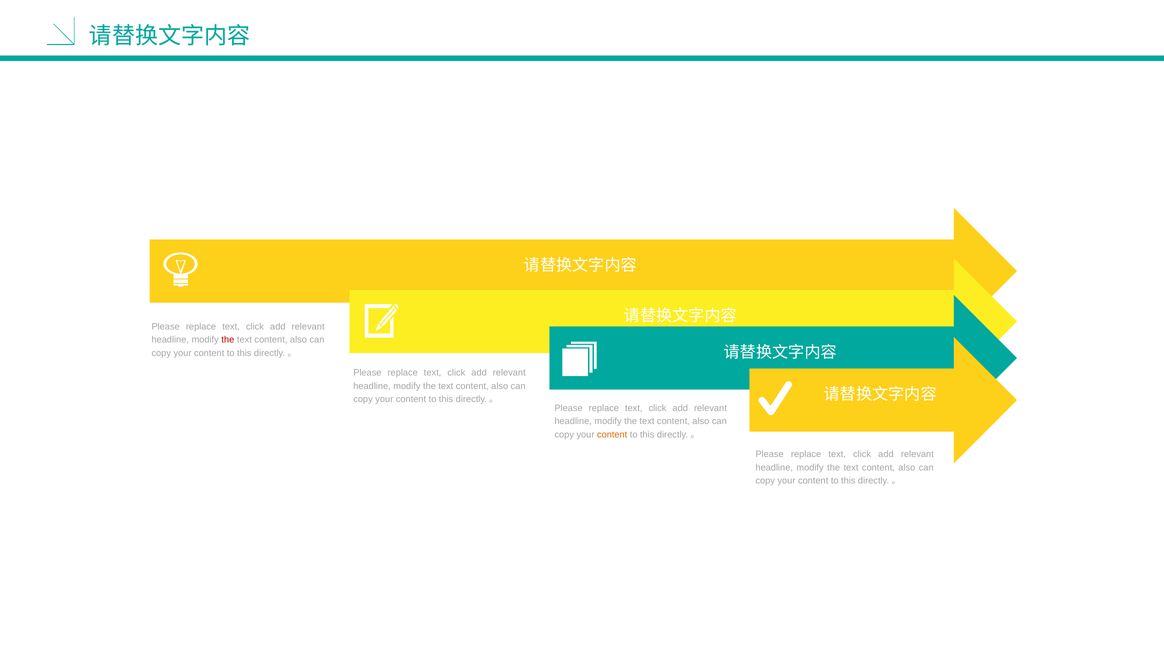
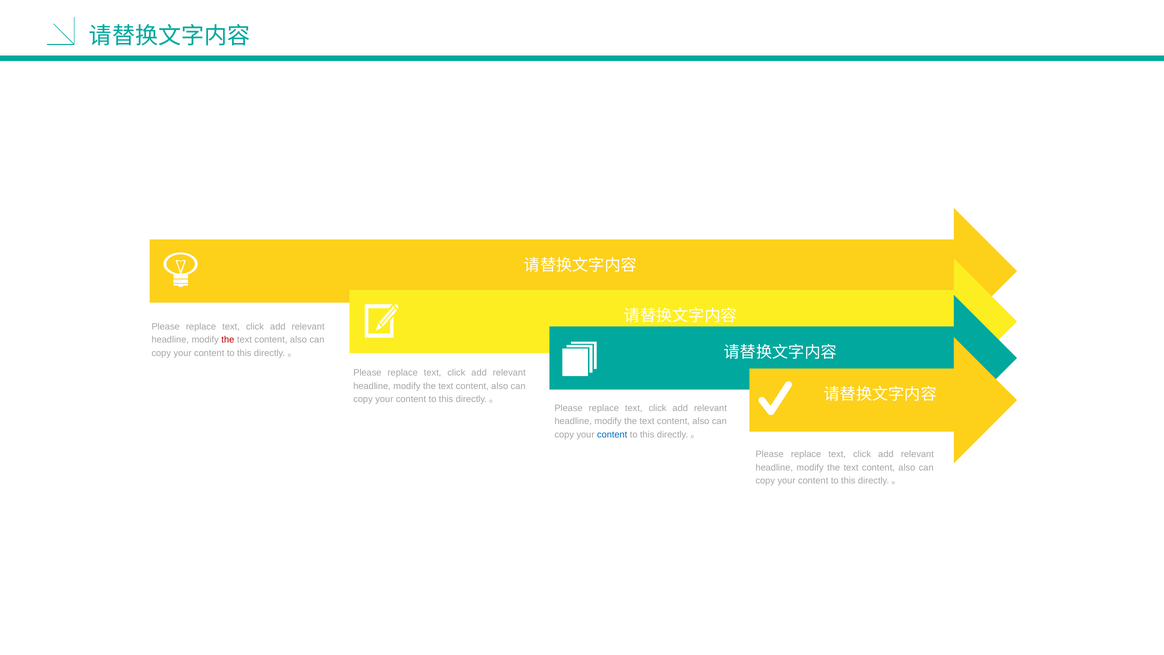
content at (612, 434) colour: orange -> blue
